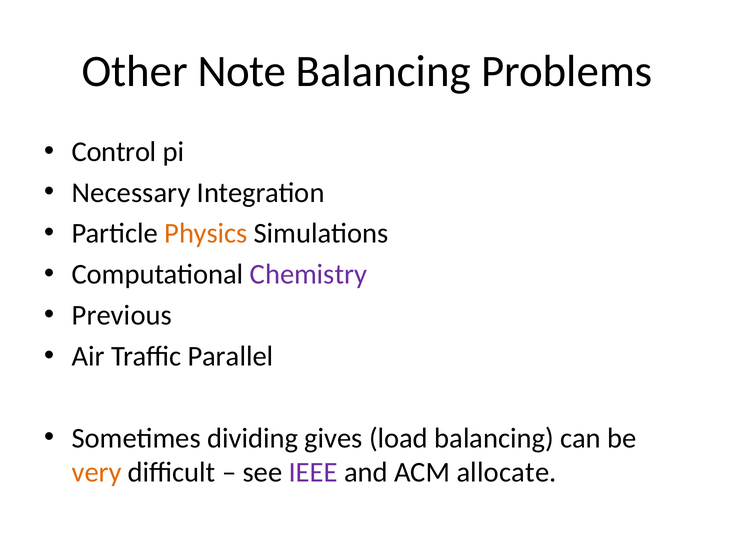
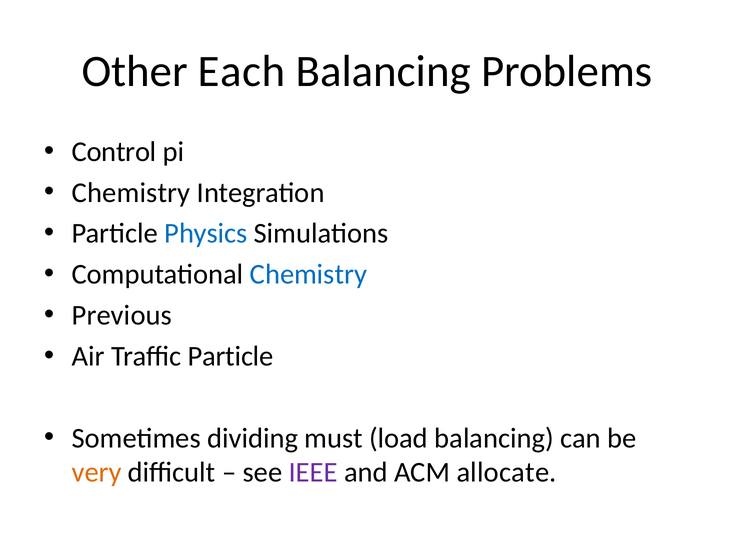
Note: Note -> Each
Necessary at (131, 192): Necessary -> Chemistry
Physics colour: orange -> blue
Chemistry at (308, 274) colour: purple -> blue
Traffic Parallel: Parallel -> Particle
gives: gives -> must
